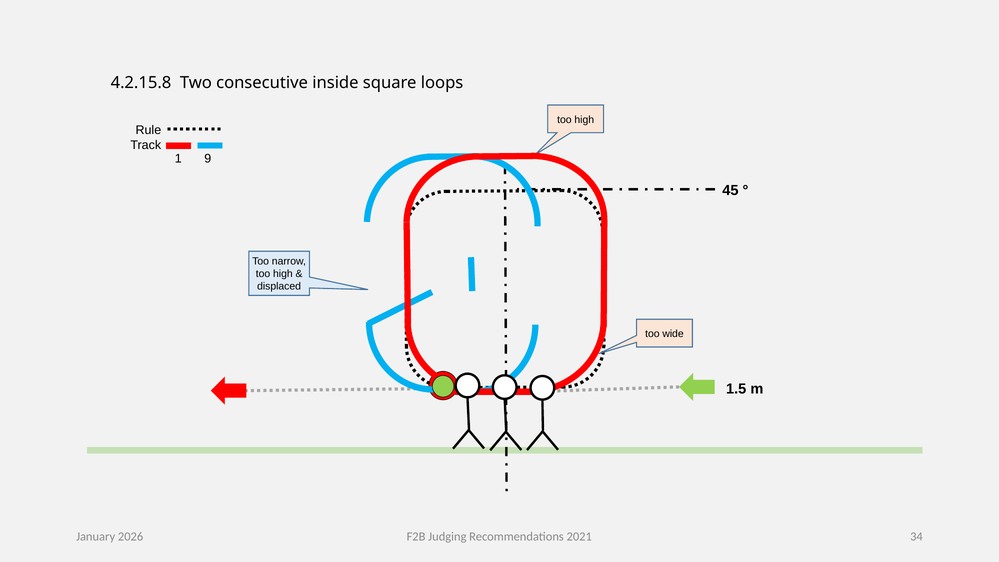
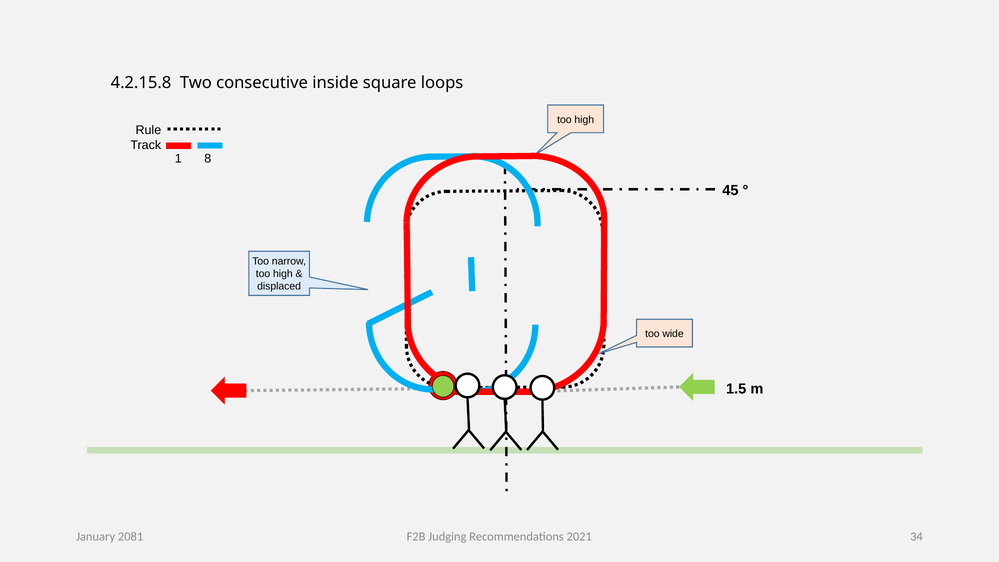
9: 9 -> 8
2026: 2026 -> 2081
